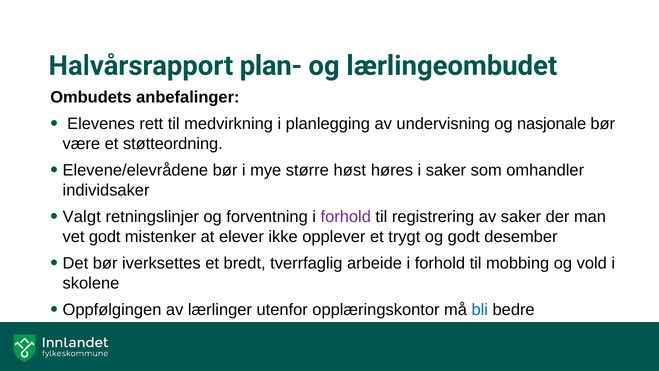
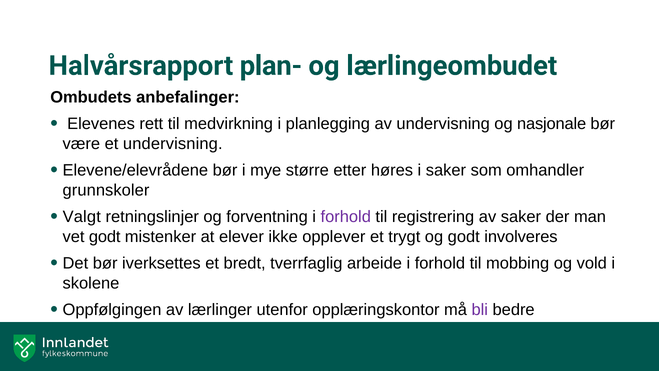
et støtteordning: støtteordning -> undervisning
høst: høst -> etter
individsaker: individsaker -> grunnskoler
desember: desember -> involveres
bli colour: blue -> purple
